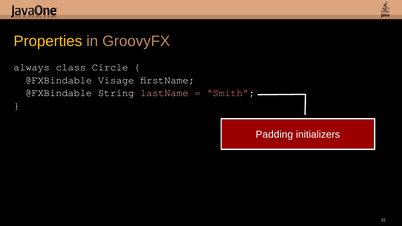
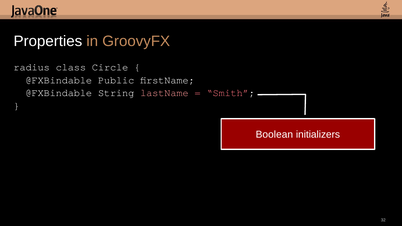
Properties colour: yellow -> white
always: always -> radius
Visage: Visage -> Public
Padding: Padding -> Boolean
